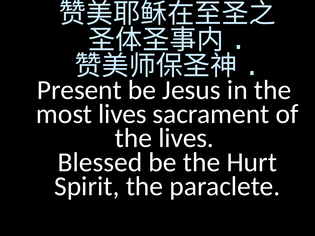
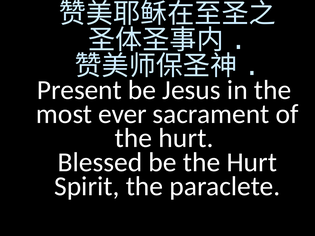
most lives: lives -> ever
lives at (186, 138): lives -> hurt
